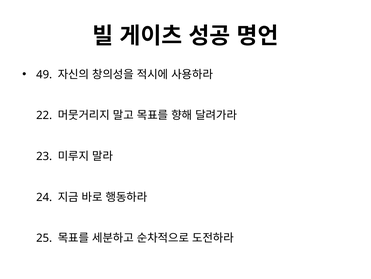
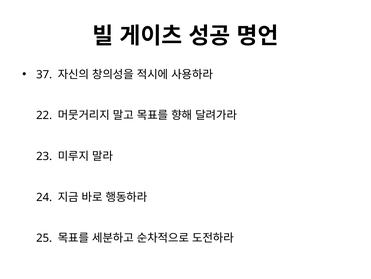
49: 49 -> 37
